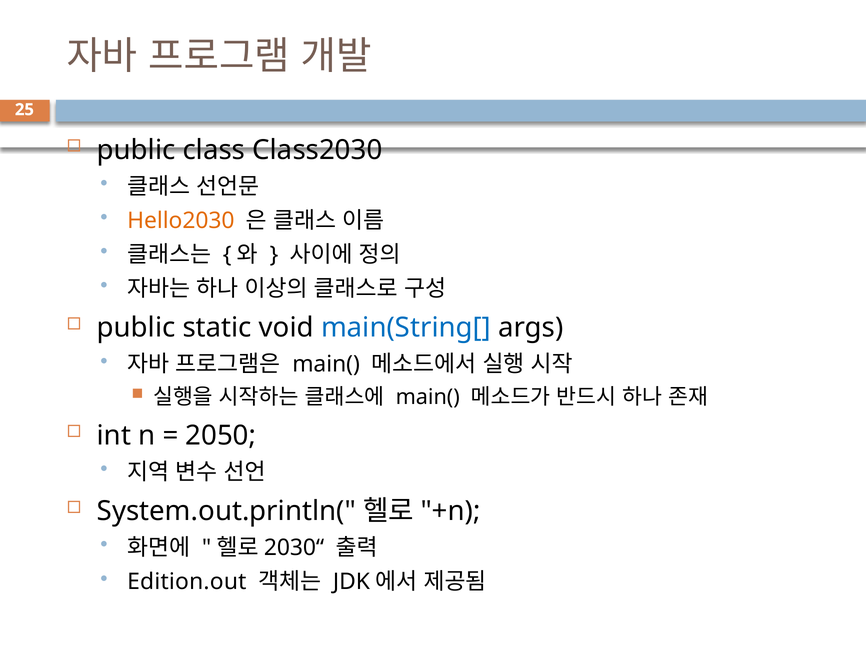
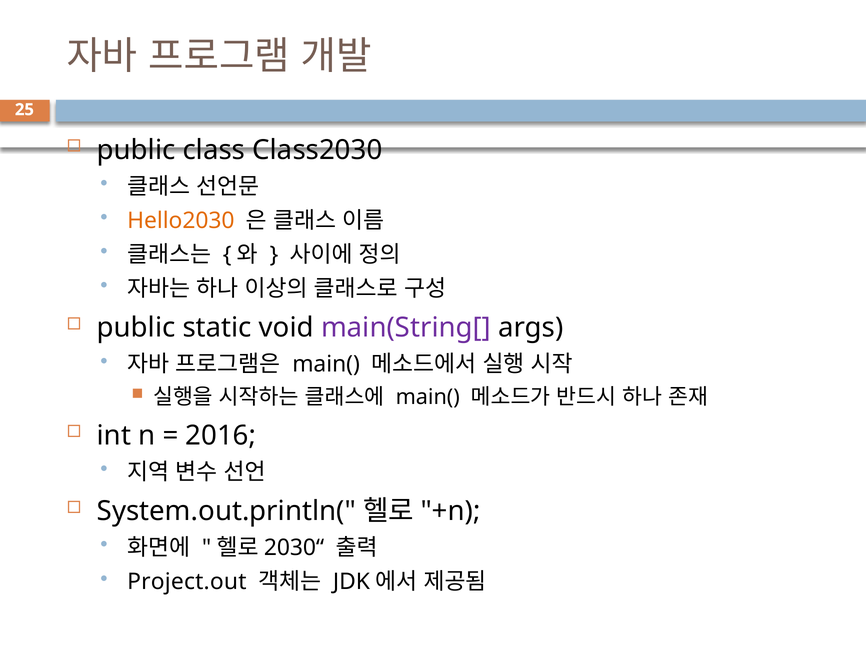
main(String[ colour: blue -> purple
2050: 2050 -> 2016
Edition.out: Edition.out -> Project.out
